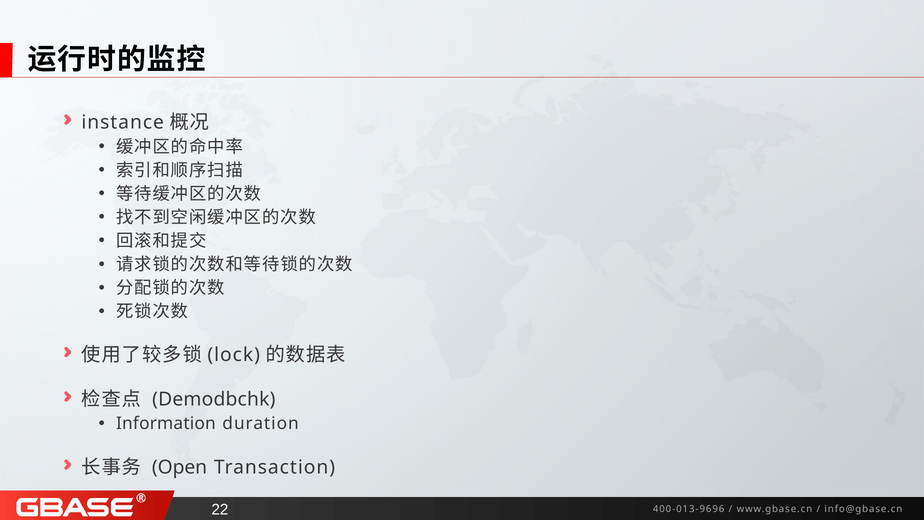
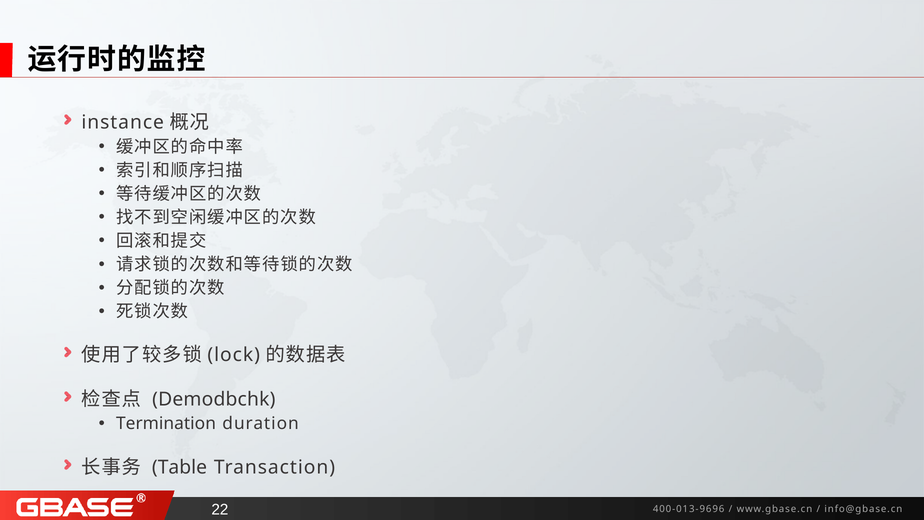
Information: Information -> Termination
Open: Open -> Table
